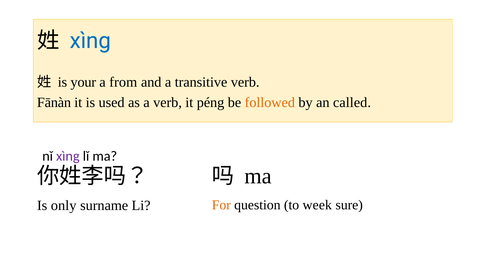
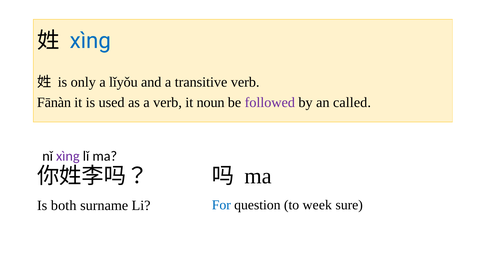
your: your -> only
from: from -> lǐyǒu
péng: péng -> noun
followed colour: orange -> purple
only: only -> both
For colour: orange -> blue
